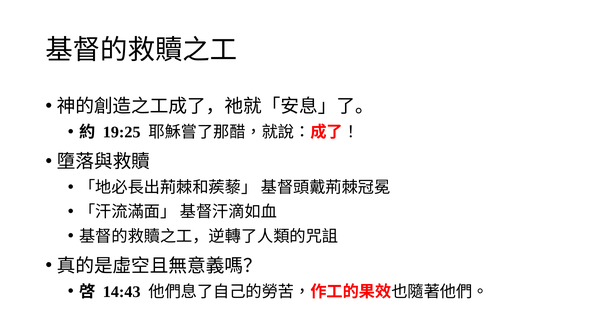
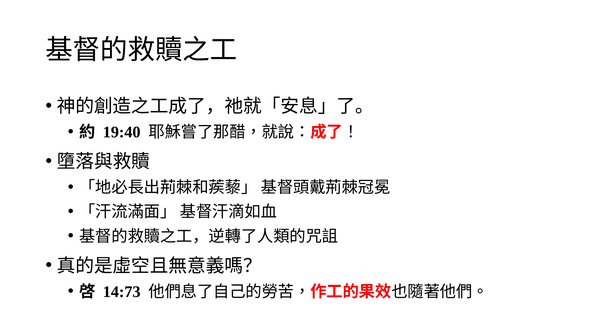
19:25: 19:25 -> 19:40
14:43: 14:43 -> 14:73
